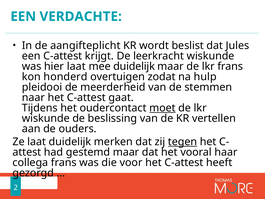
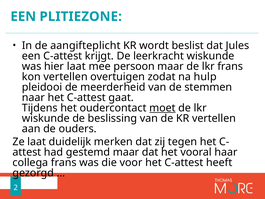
VERDACHTE: VERDACHTE -> PLITIEZONE
mee duidelijk: duidelijk -> persoon
kon honderd: honderd -> vertellen
tegen underline: present -> none
